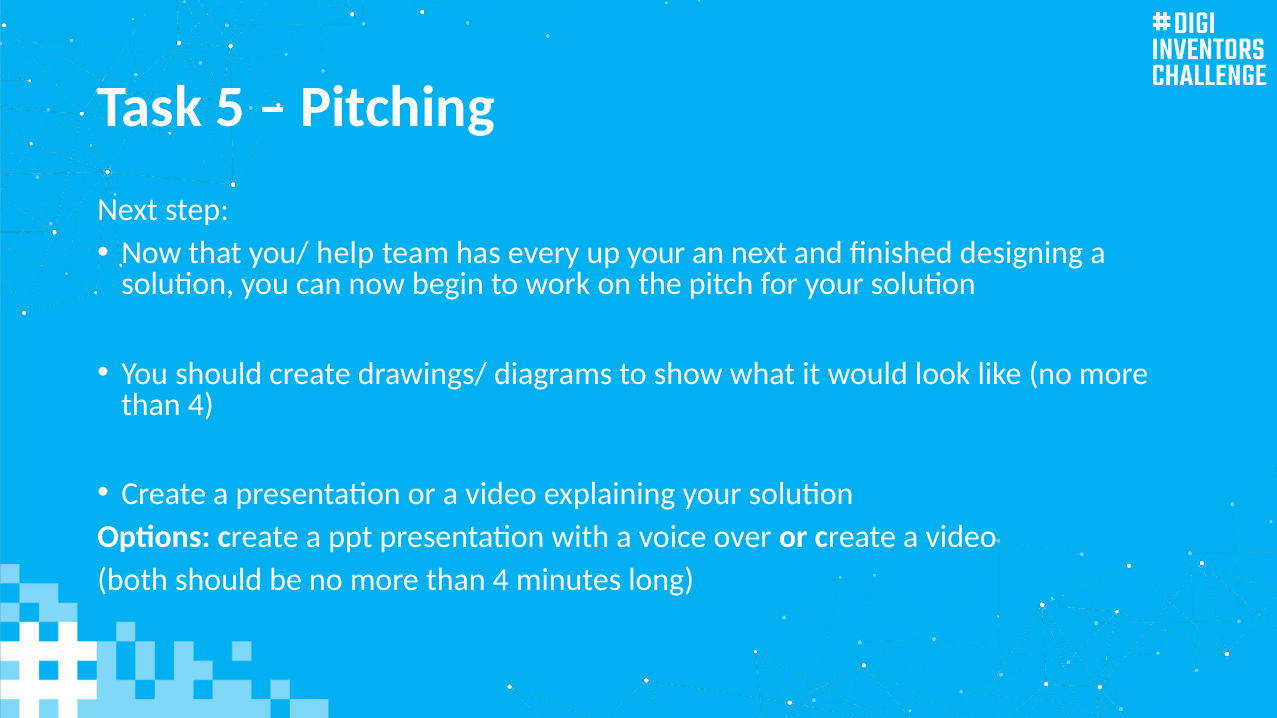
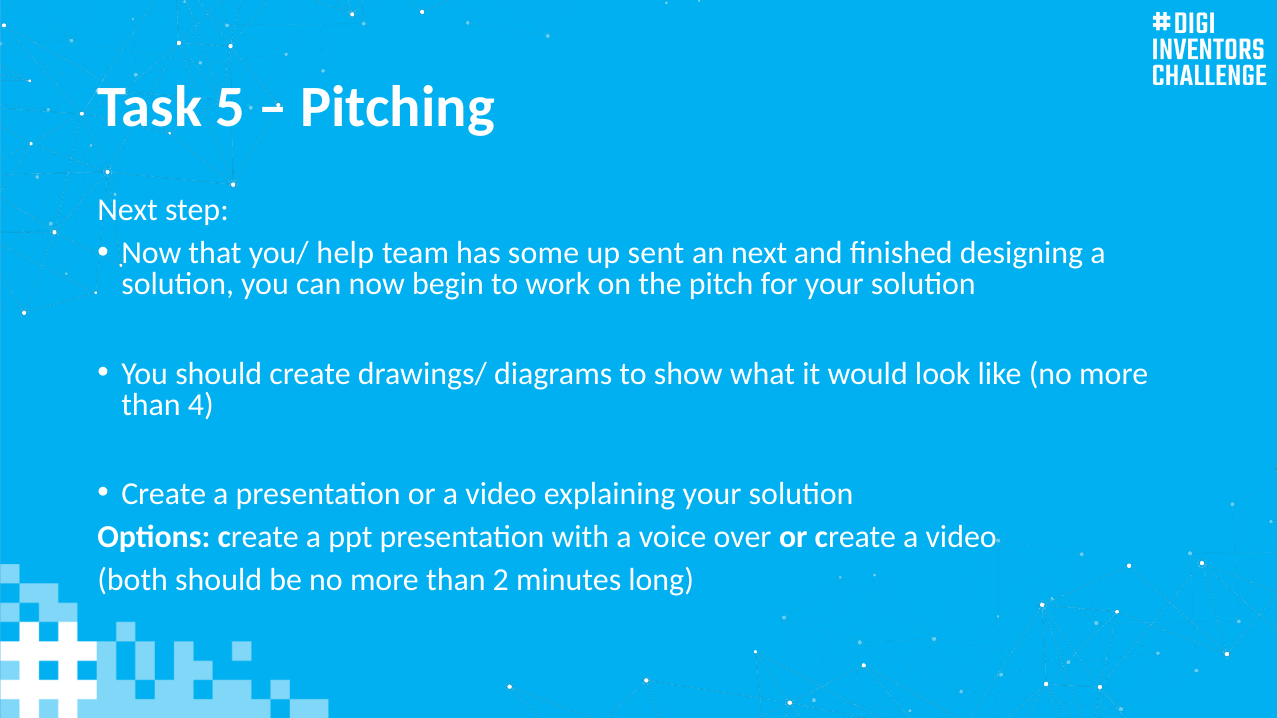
every: every -> some
up your: your -> sent
4 at (501, 580): 4 -> 2
